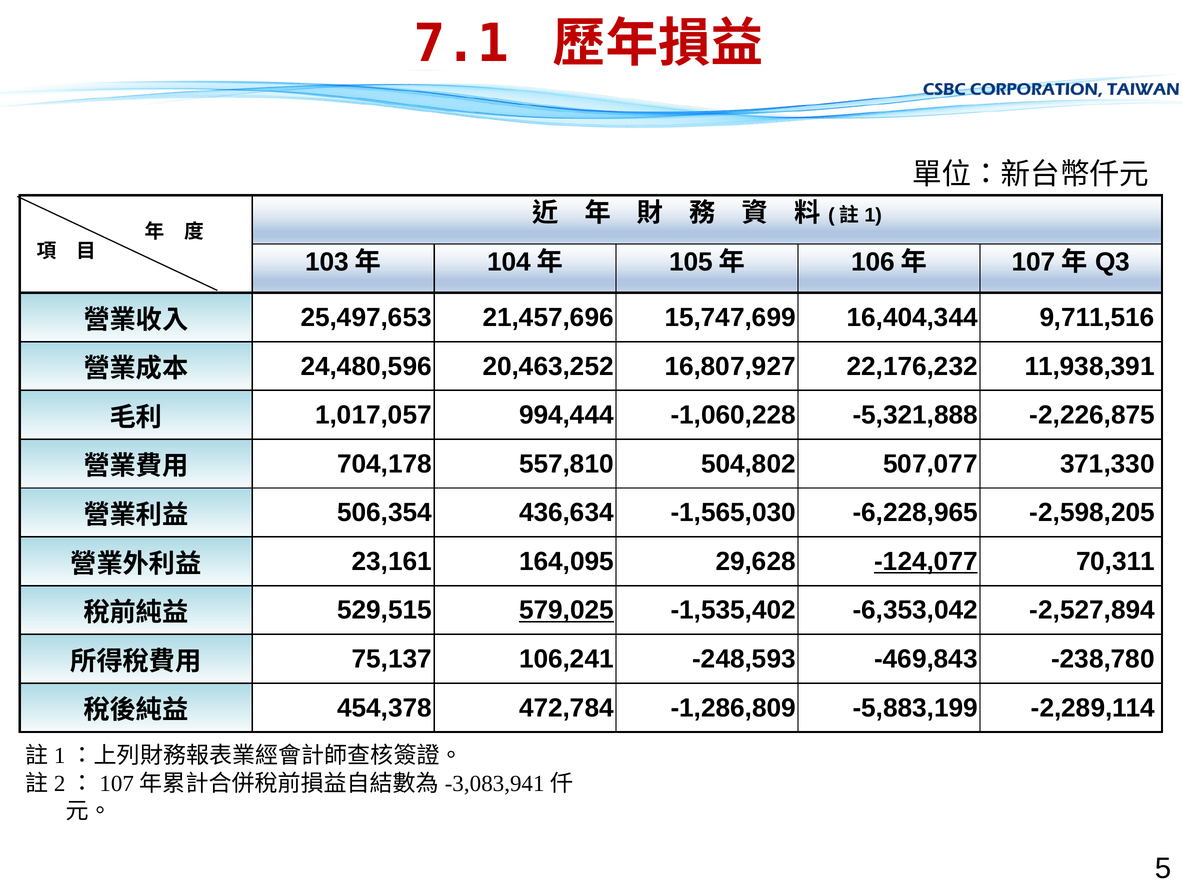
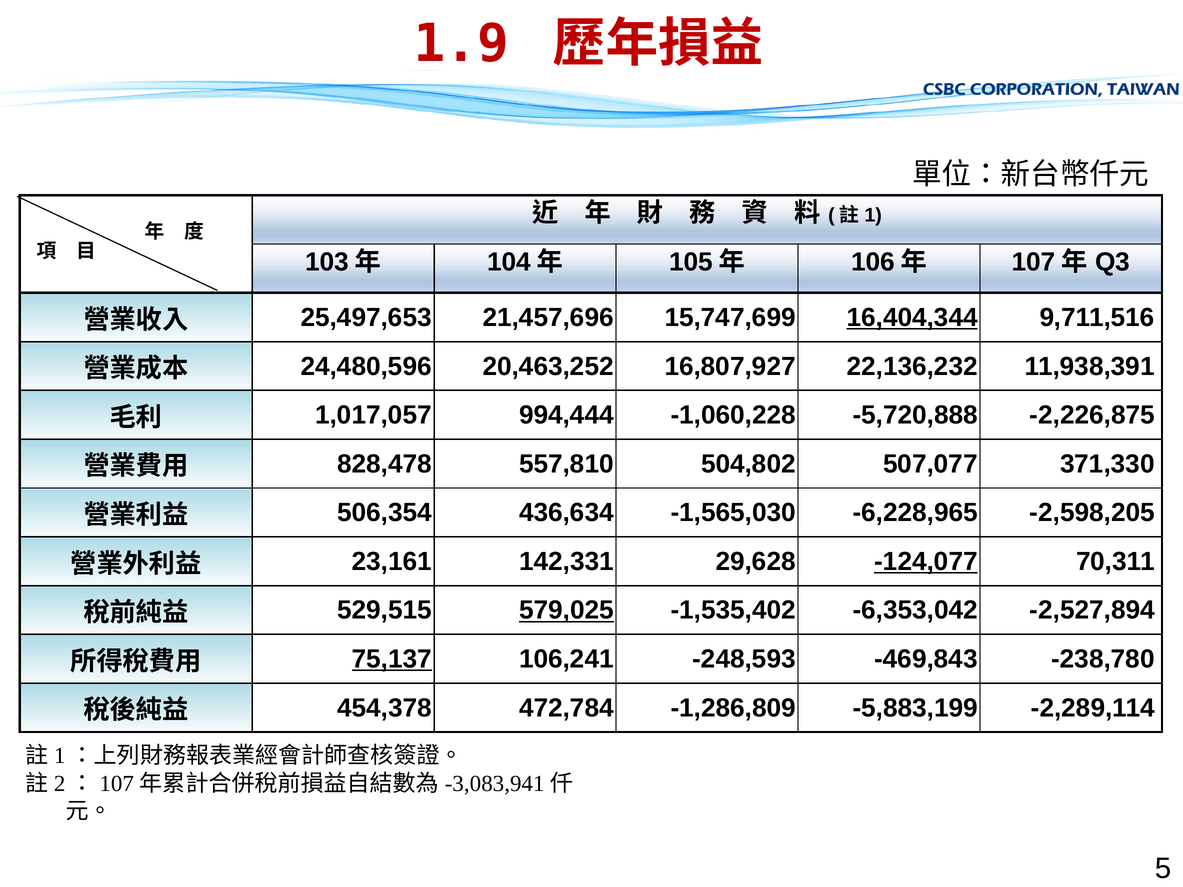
7.1: 7.1 -> 1.9
16,404,344 underline: none -> present
22,176,232: 22,176,232 -> 22,136,232
-5,321,888: -5,321,888 -> -5,720,888
704,178: 704,178 -> 828,478
164,095: 164,095 -> 142,331
75,137 underline: none -> present
